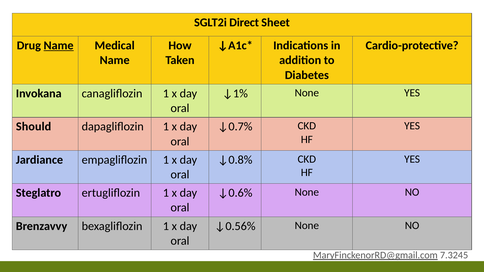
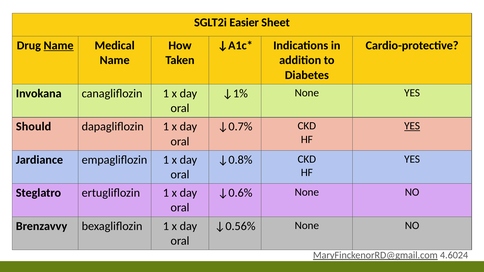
Direct: Direct -> Easier
YES at (412, 126) underline: none -> present
7.3245: 7.3245 -> 4.6024
